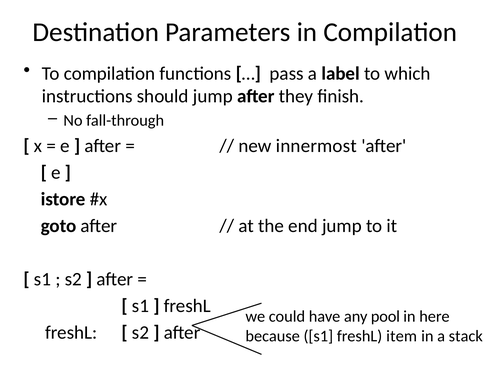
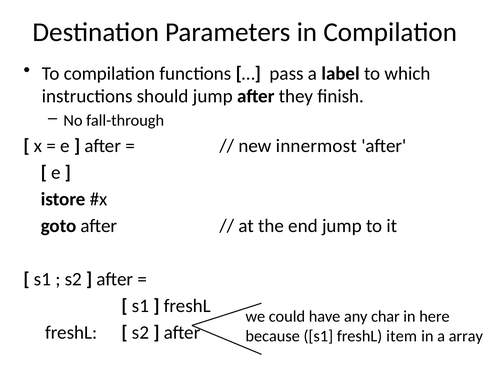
pool: pool -> char
stack: stack -> array
